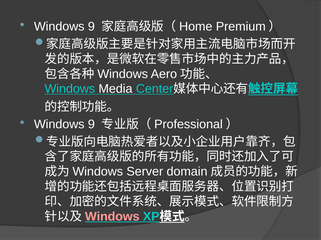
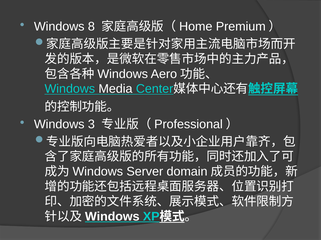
9 at (91, 27): 9 -> 8
9 at (91, 125): 9 -> 3
Windows at (112, 217) colour: pink -> white
